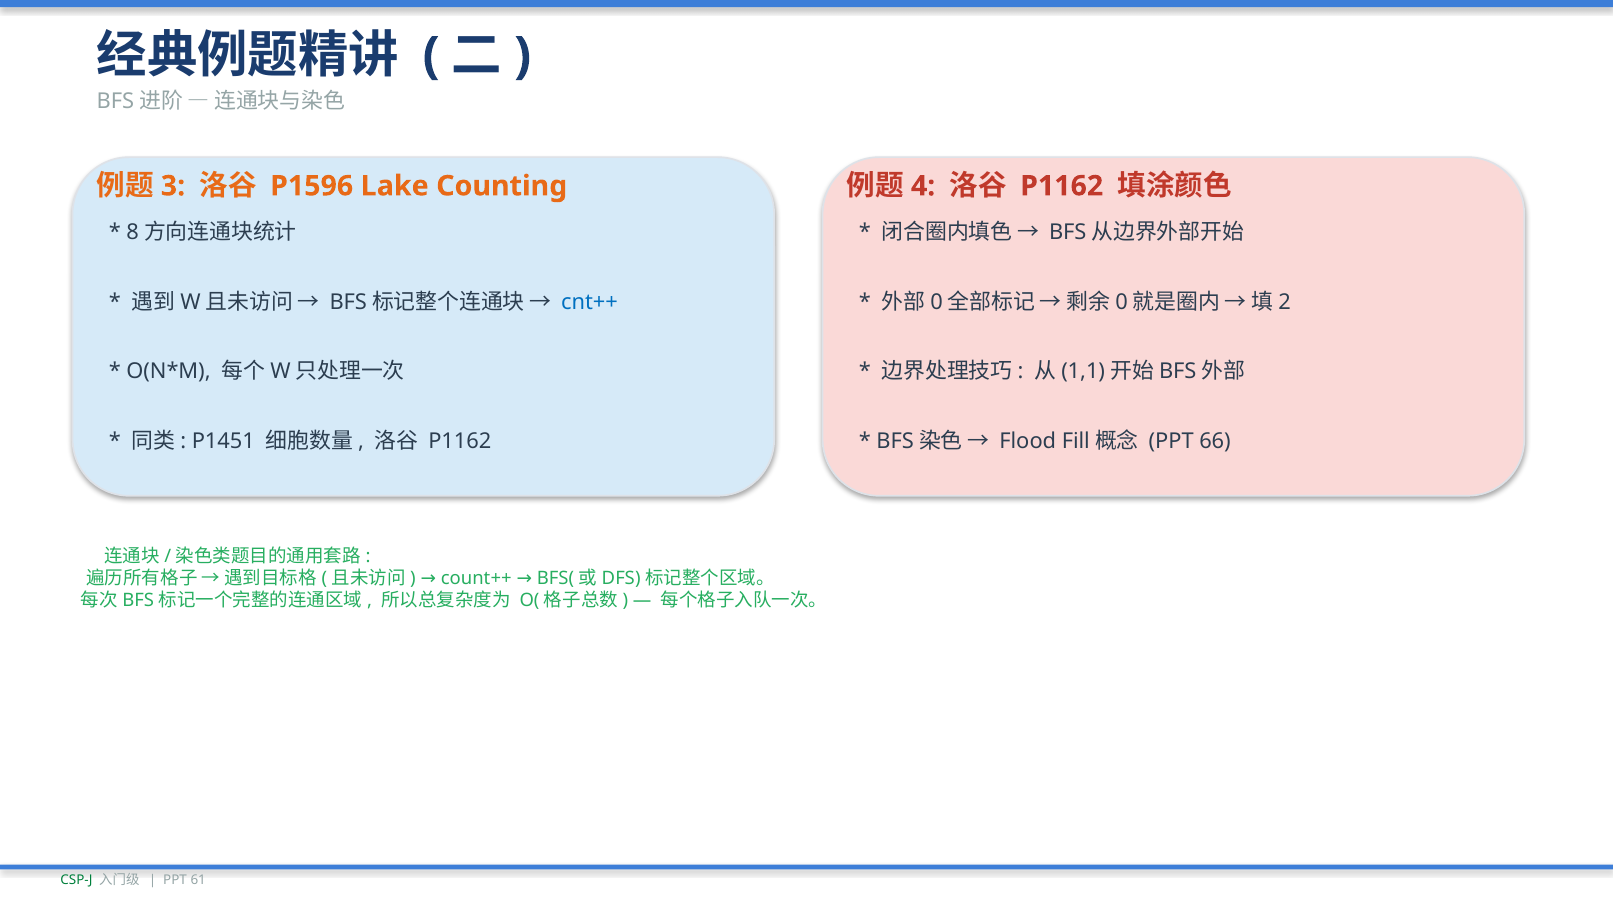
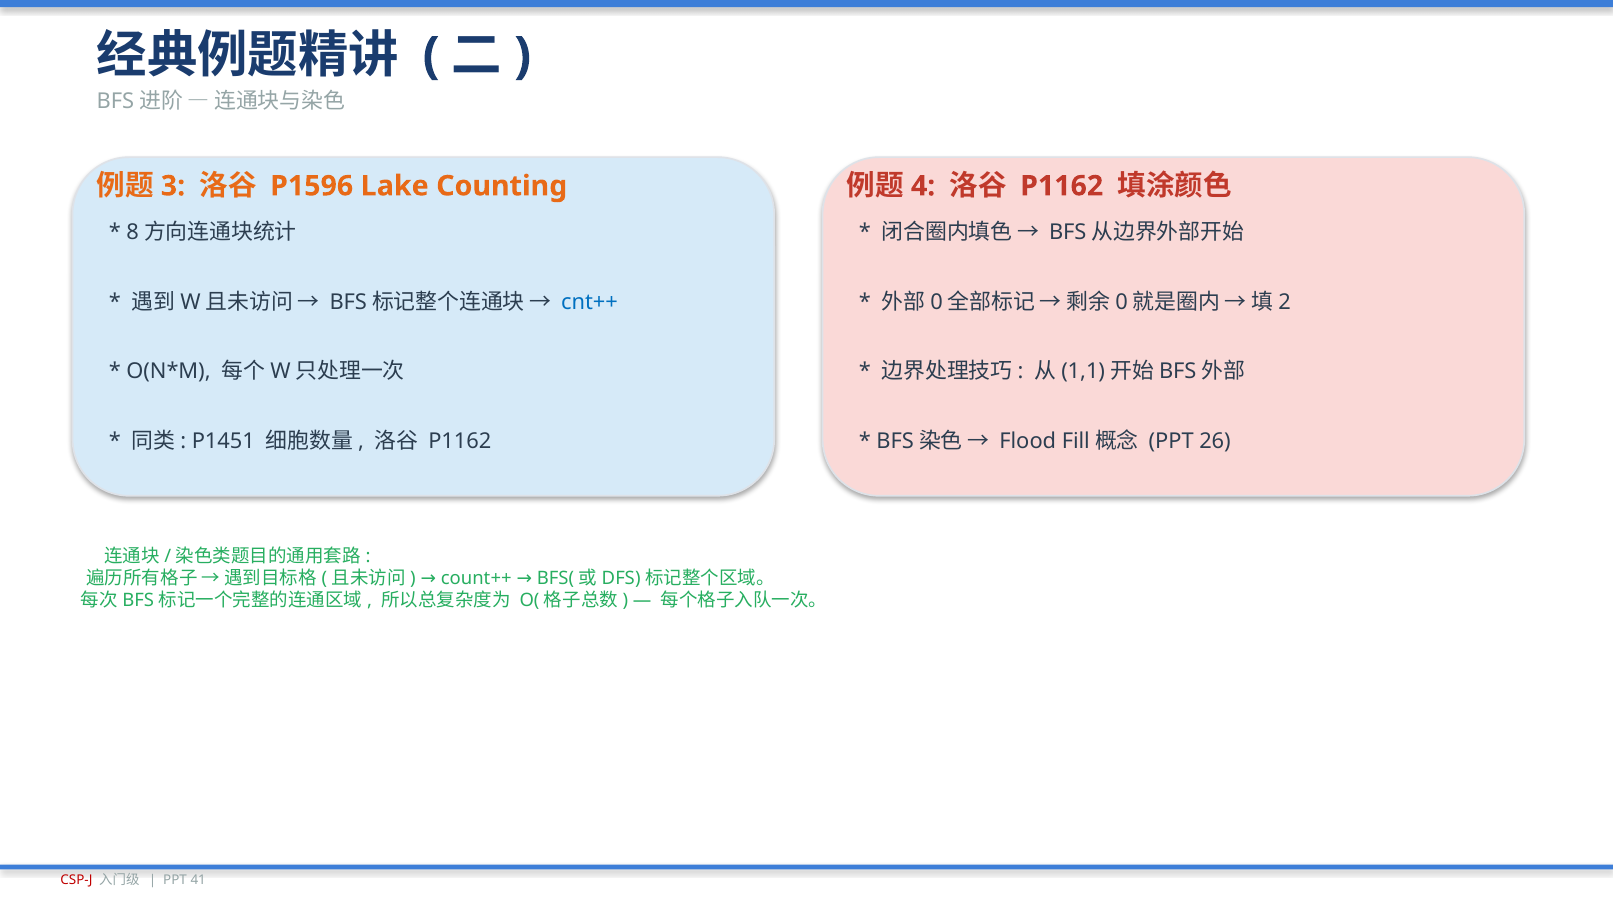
66: 66 -> 26
CSP-J colour: green -> red
61: 61 -> 41
